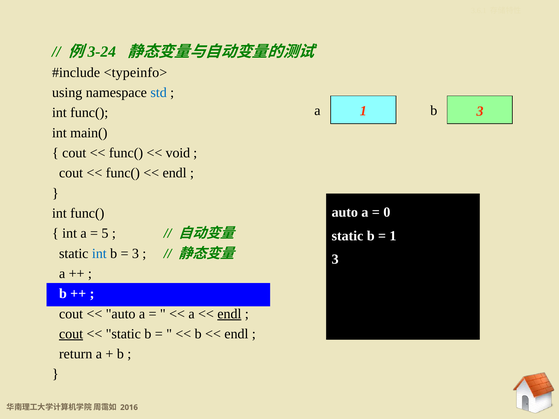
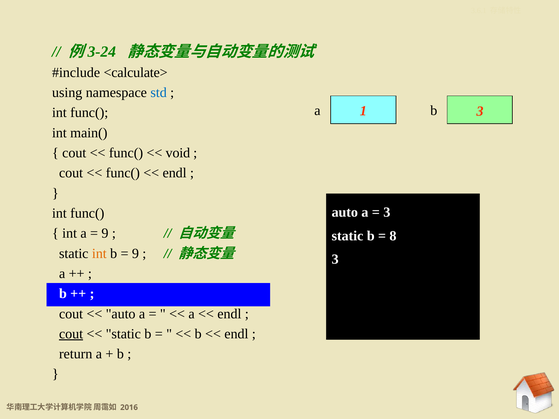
<typeinfo>: <typeinfo> -> <calculate>
0 at (387, 212): 0 -> 3
5 at (105, 233): 5 -> 9
1 at (393, 236): 1 -> 8
int at (99, 254) colour: blue -> orange
3 at (135, 254): 3 -> 9
endl at (229, 314) underline: present -> none
